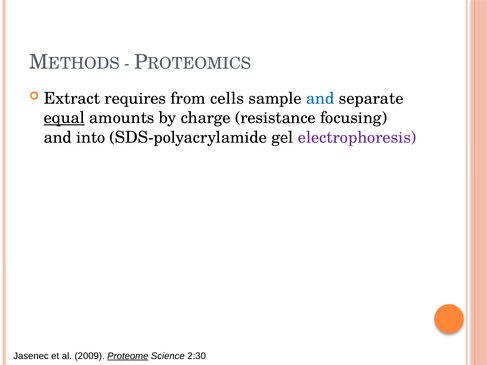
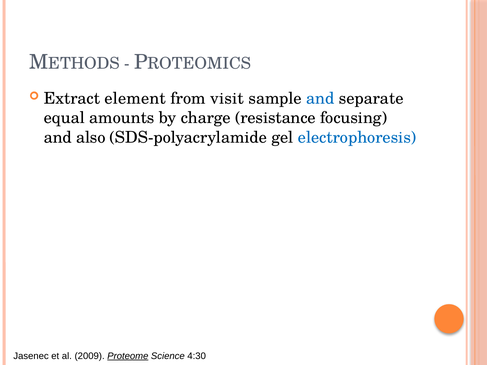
requires: requires -> element
cells: cells -> visit
equal underline: present -> none
into: into -> also
electrophoresis colour: purple -> blue
2:30: 2:30 -> 4:30
